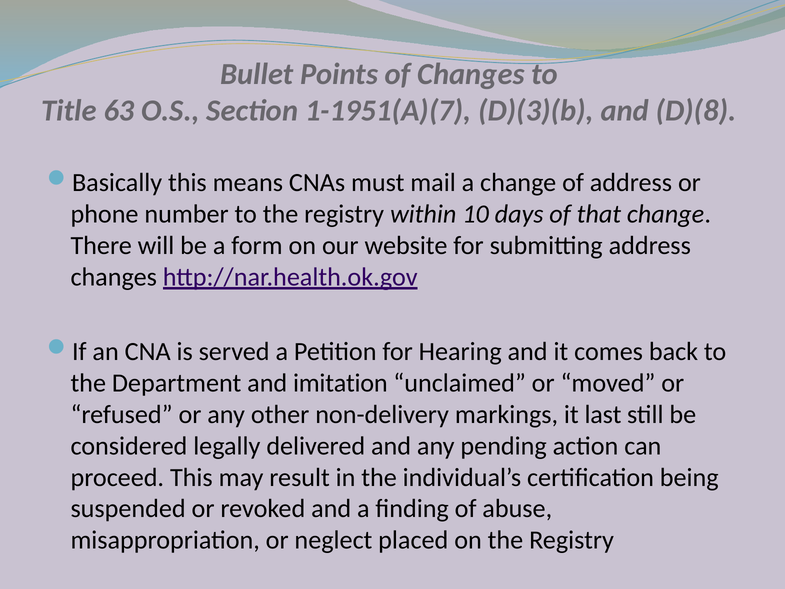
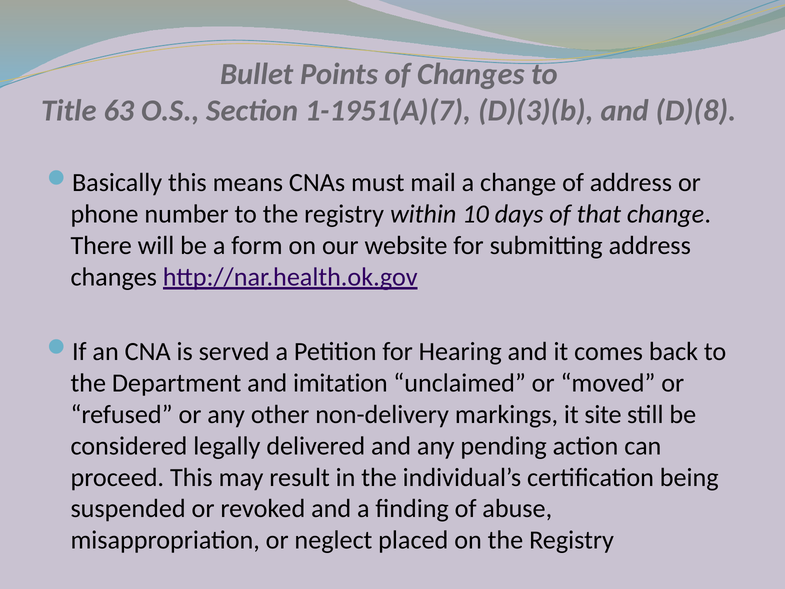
last: last -> site
